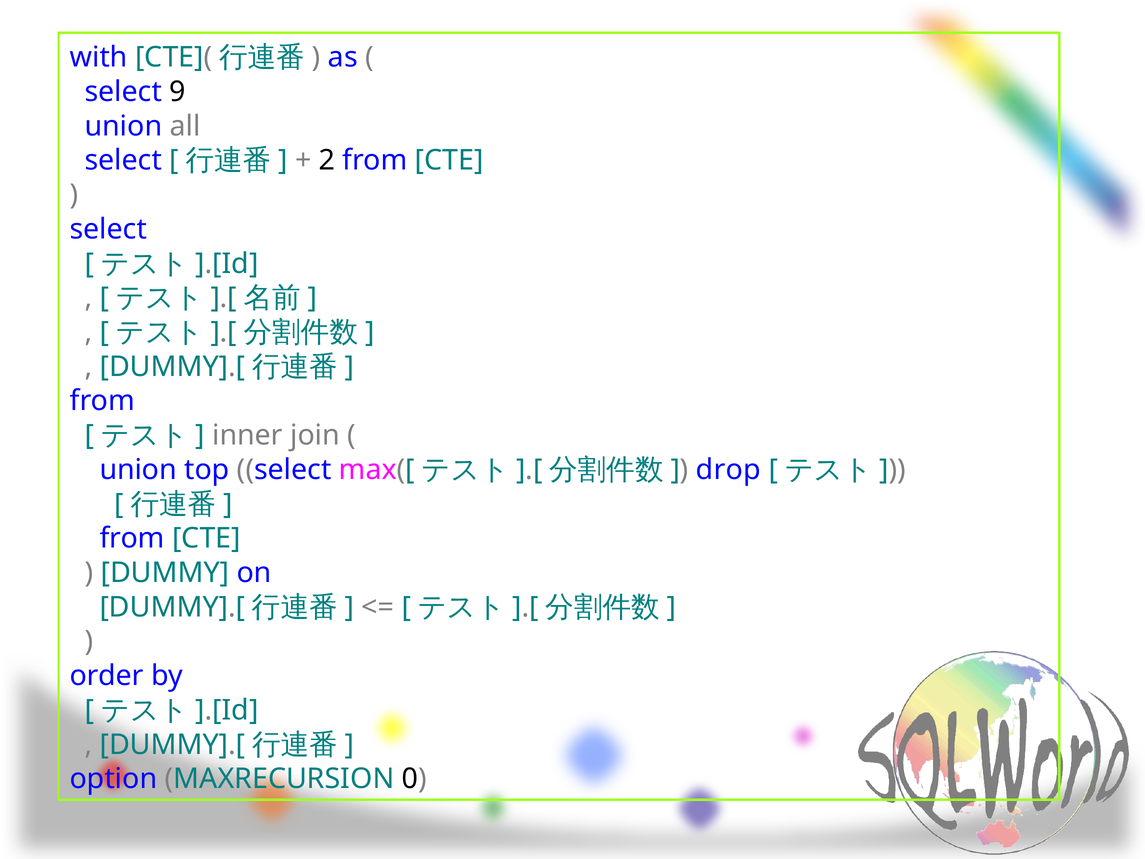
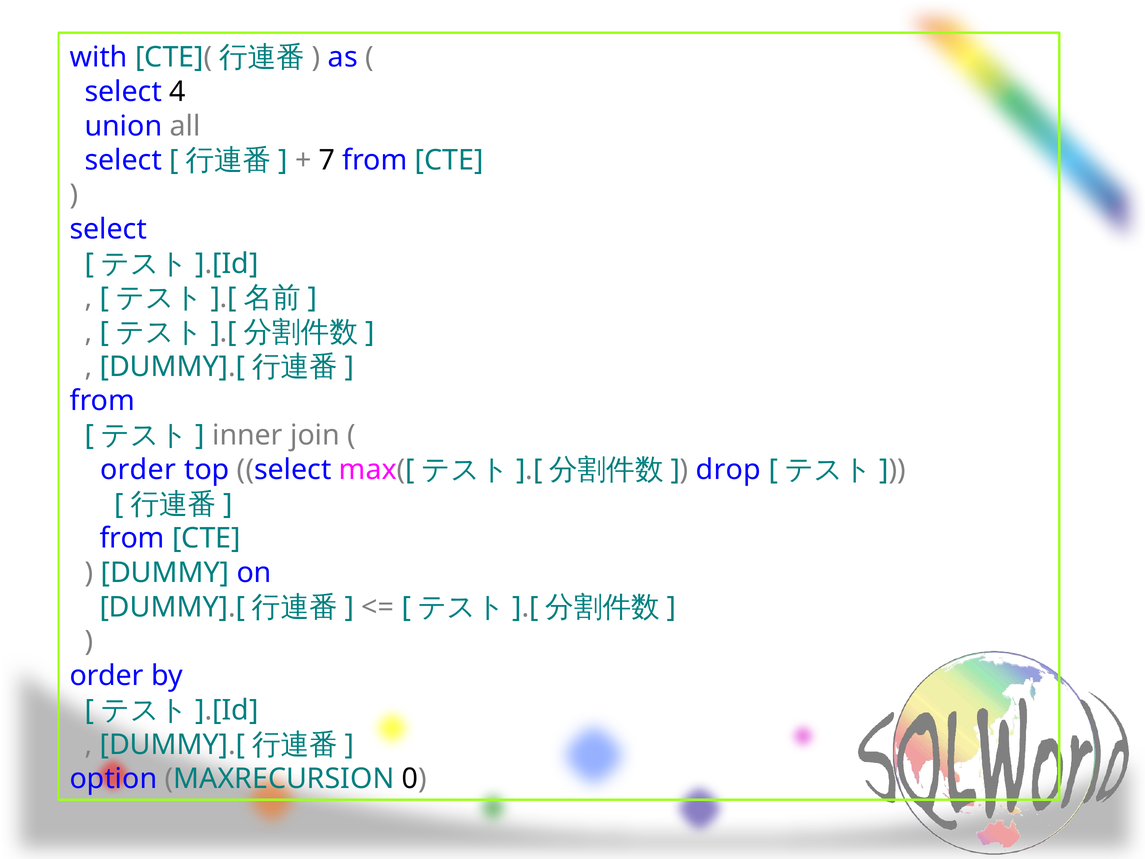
9: 9 -> 4
2: 2 -> 7
union at (138, 470): union -> order
